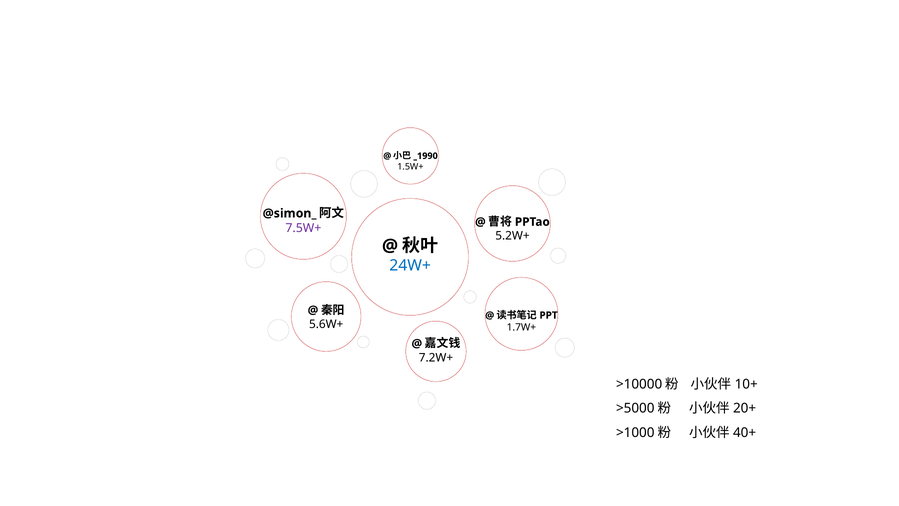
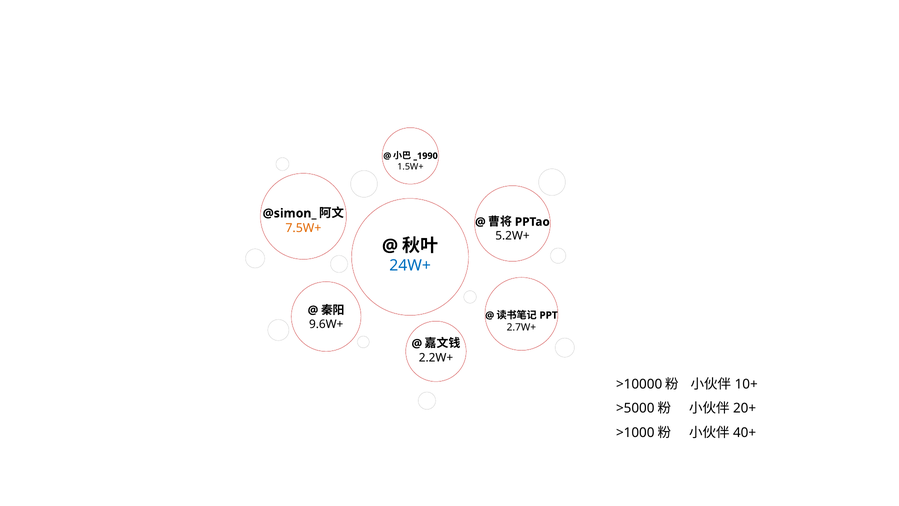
7.5W+ colour: purple -> orange
5.6W+: 5.6W+ -> 9.6W+
1.7W+: 1.7W+ -> 2.7W+
7.2W+: 7.2W+ -> 2.2W+
